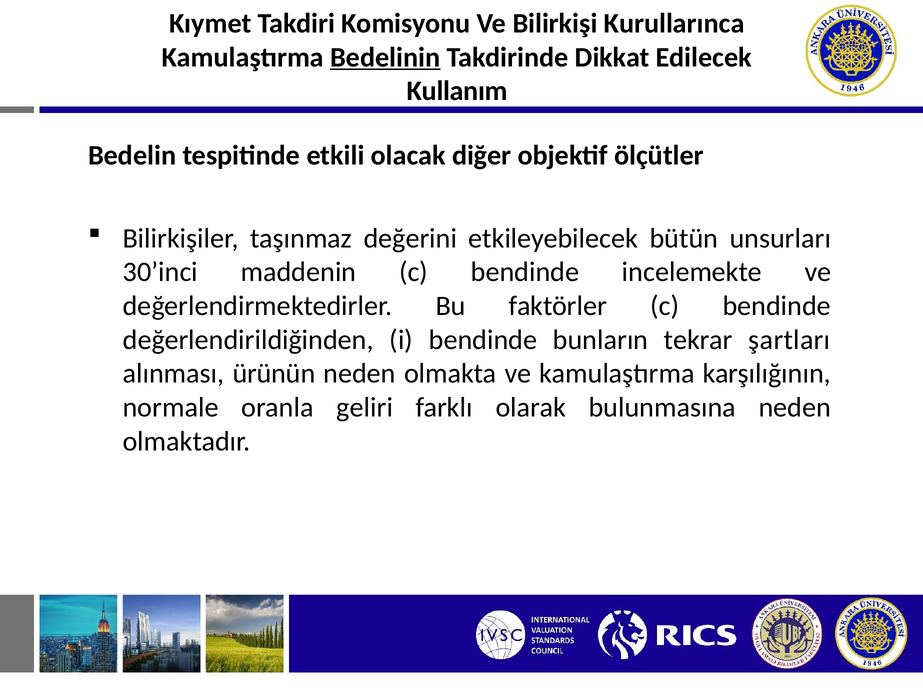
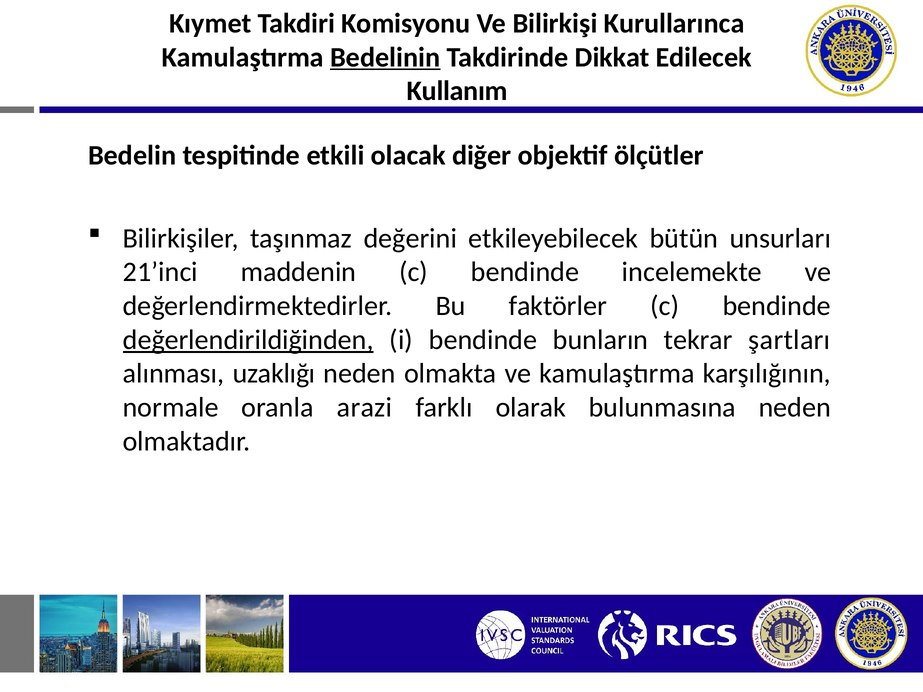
30’inci: 30’inci -> 21’inci
değerlendirildiğinden underline: none -> present
ürünün: ürünün -> uzaklığı
geliri: geliri -> arazi
